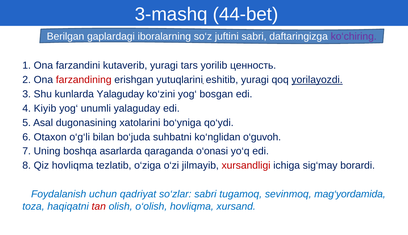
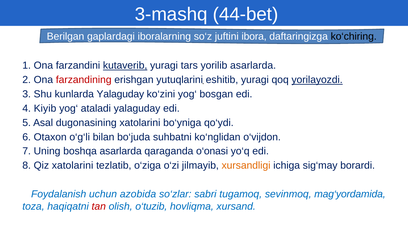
juftini sabri: sabri -> ibora
ko‘chiring colour: purple -> black
kutaverib underline: none -> present
yorilib ценность: ценность -> asarlarda
unumli: unumli -> ataladi
o‘guvoh: o‘guvoh -> o‘vijdon
Qiz hovliqma: hovliqma -> xatolarini
xursandligi colour: red -> orange
qadriyat: qadriyat -> azobida
o‘olish: o‘olish -> o‘tuzib
